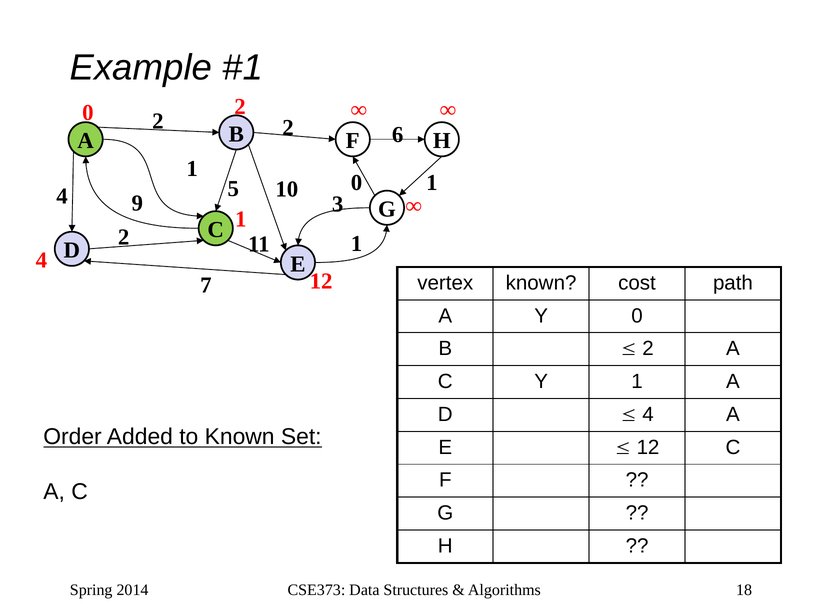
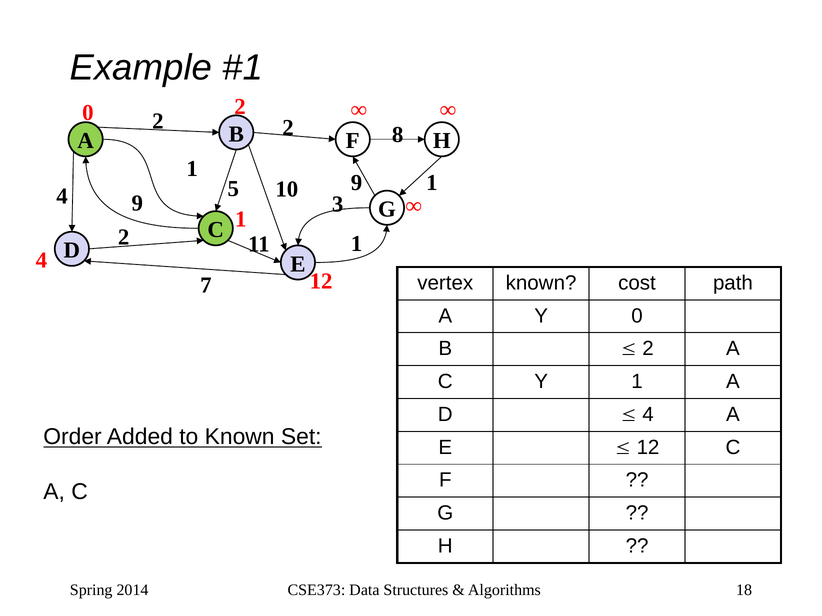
6: 6 -> 8
10 0: 0 -> 9
